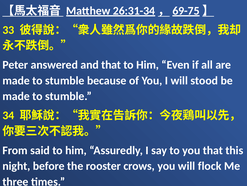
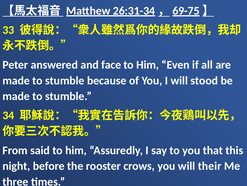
and that: that -> face
flock: flock -> their
